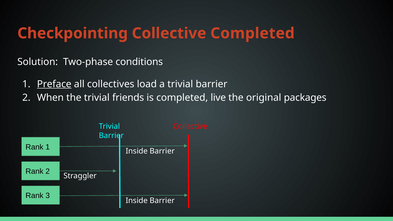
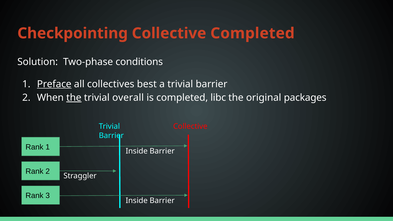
load: load -> best
the at (74, 98) underline: none -> present
friends: friends -> overall
live: live -> libc
